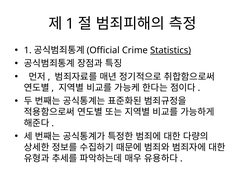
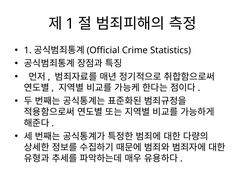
Statistics underline: present -> none
